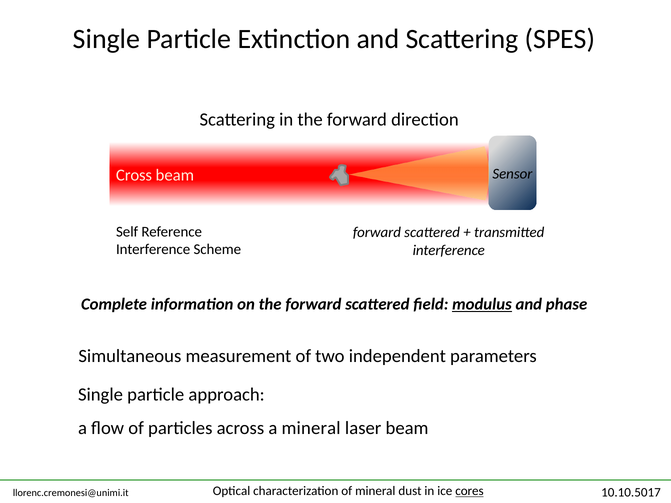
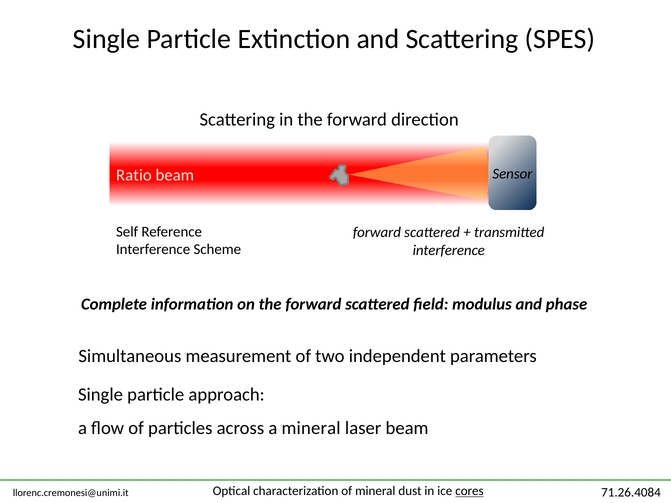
Cross: Cross -> Ratio
modulus underline: present -> none
10.10.5017: 10.10.5017 -> 71.26.4084
